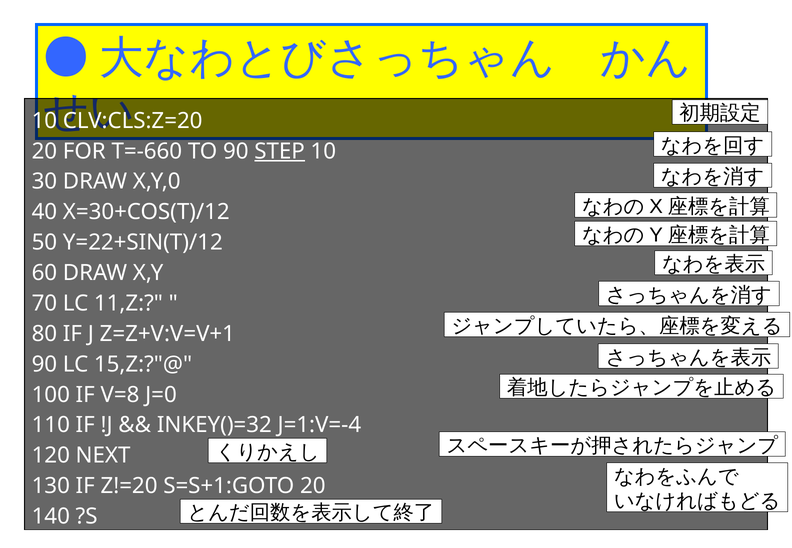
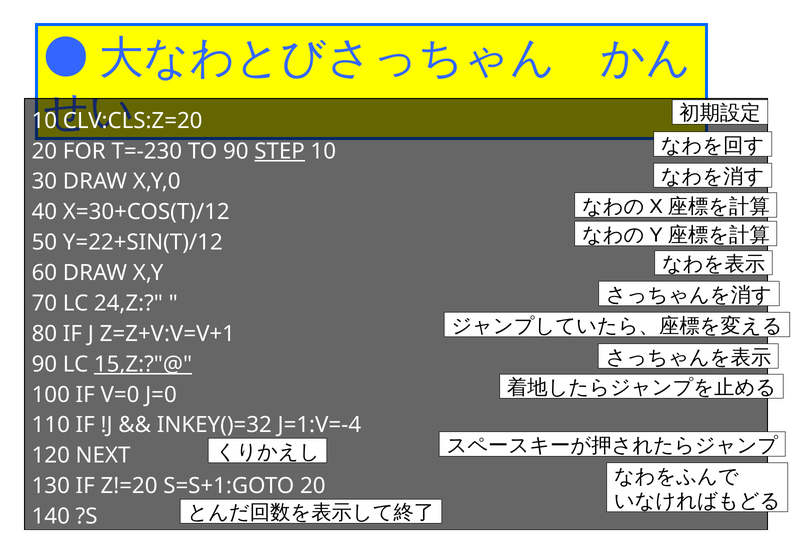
T=-660: T=-660 -> T=-230
11,Z: 11,Z -> 24,Z
15,Z:?"@ underline: none -> present
V=8: V=8 -> V=0
